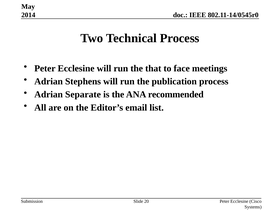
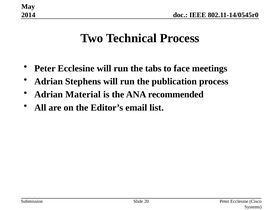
that: that -> tabs
Separate: Separate -> Material
